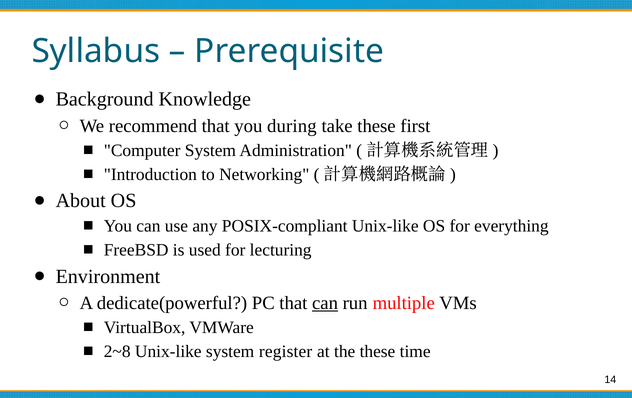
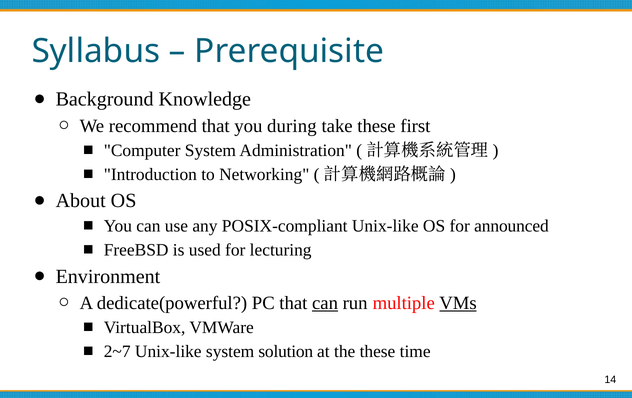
everything: everything -> announced
VMs underline: none -> present
2~8: 2~8 -> 2~7
register: register -> solution
